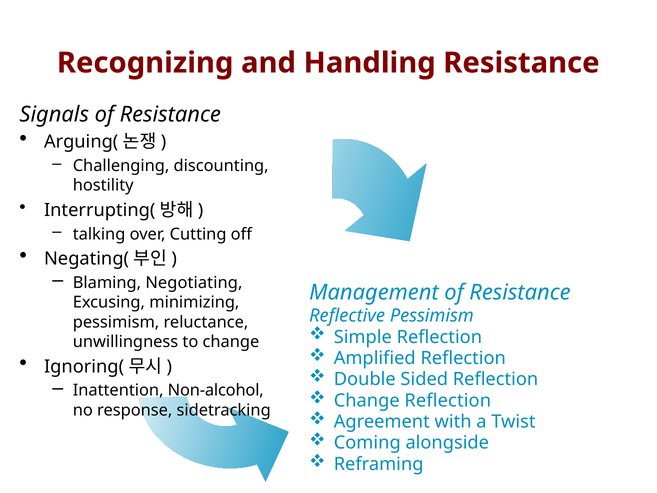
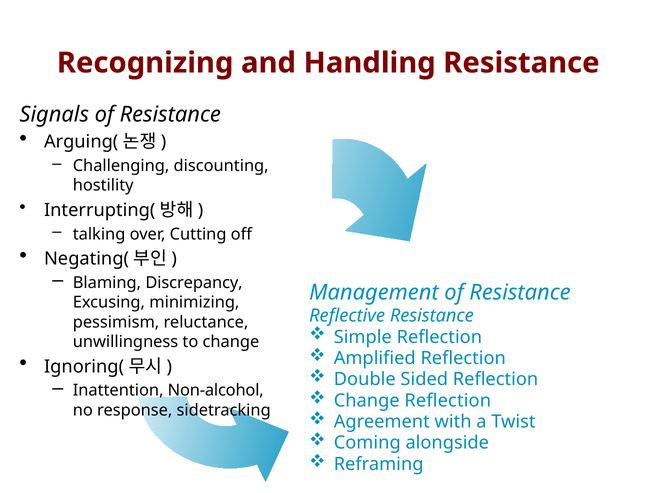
Negotiating: Negotiating -> Discrepancy
Reflective Pessimism: Pessimism -> Resistance
